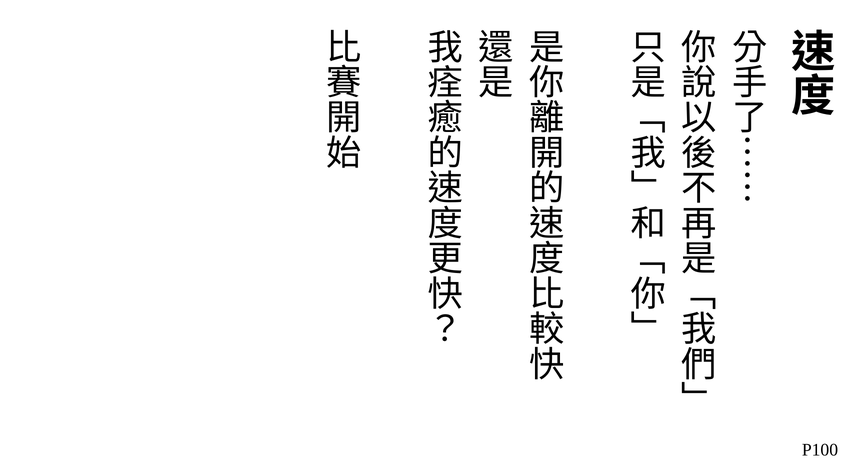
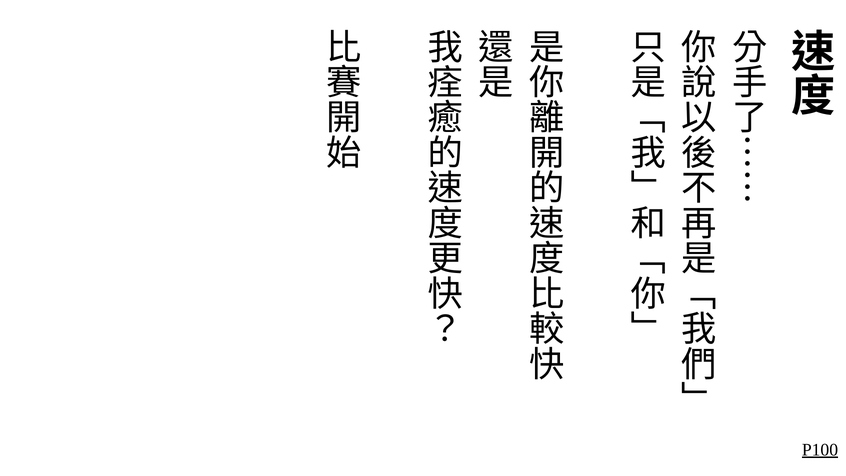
P100 underline: none -> present
